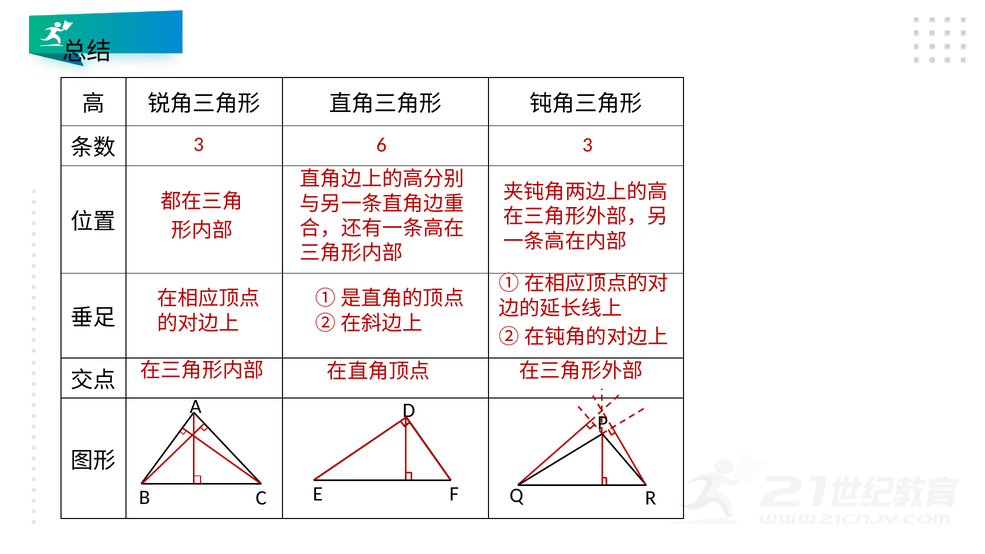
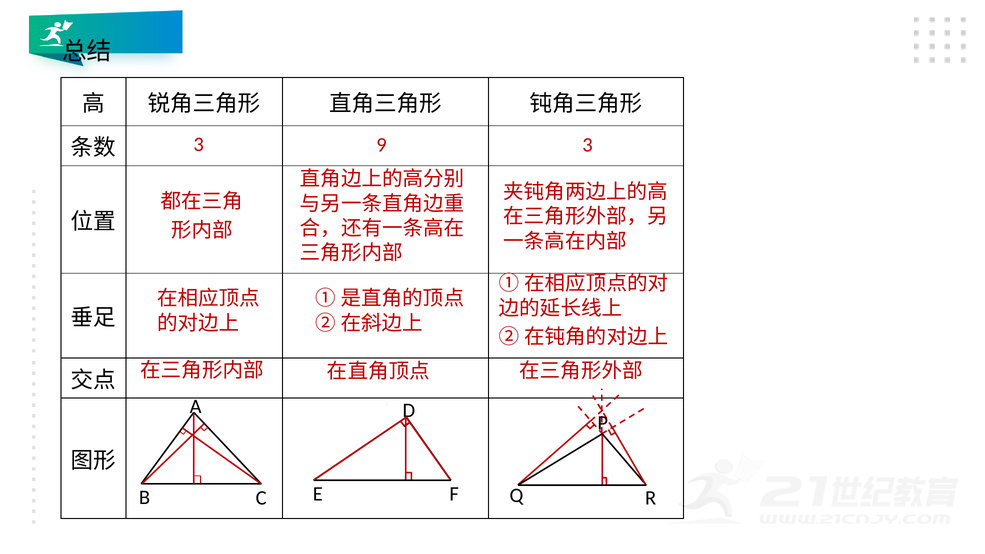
6: 6 -> 9
